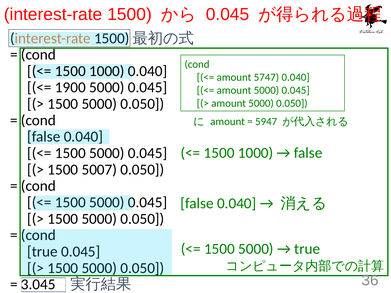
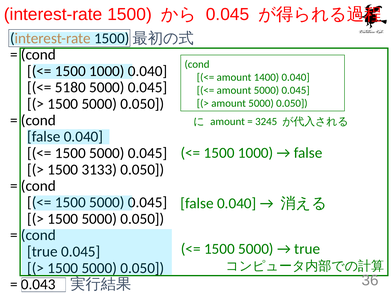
5747: 5747 -> 1400
1900: 1900 -> 5180
5947: 5947 -> 3245
5007: 5007 -> 3133
3.045: 3.045 -> 0.043
